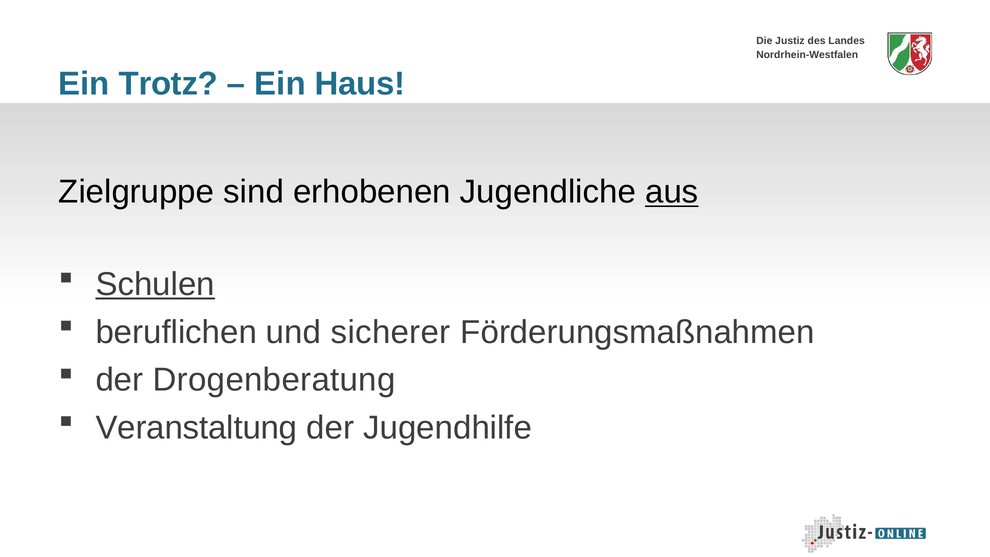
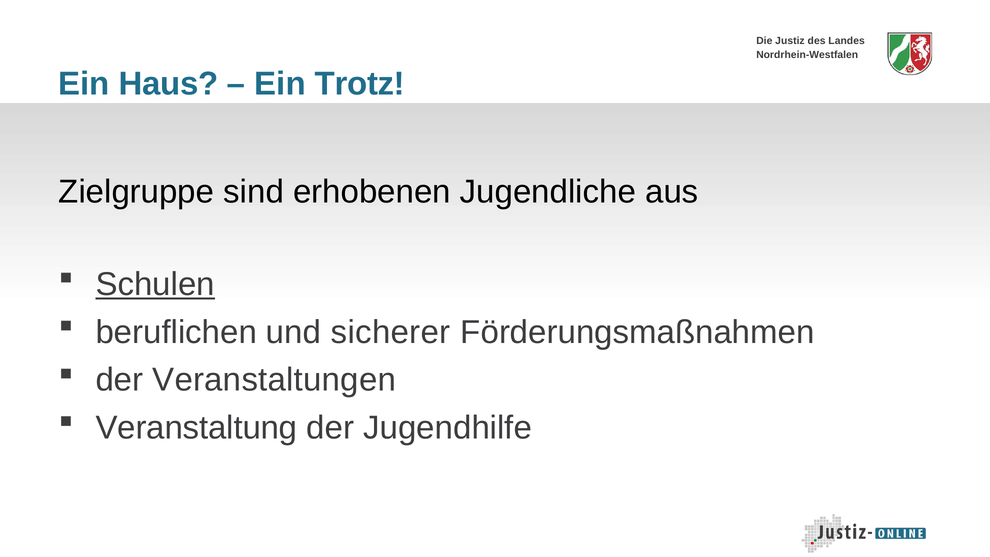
Trotz: Trotz -> Haus
Haus: Haus -> Trotz
aus underline: present -> none
Drogenberatung: Drogenberatung -> Veranstaltungen
